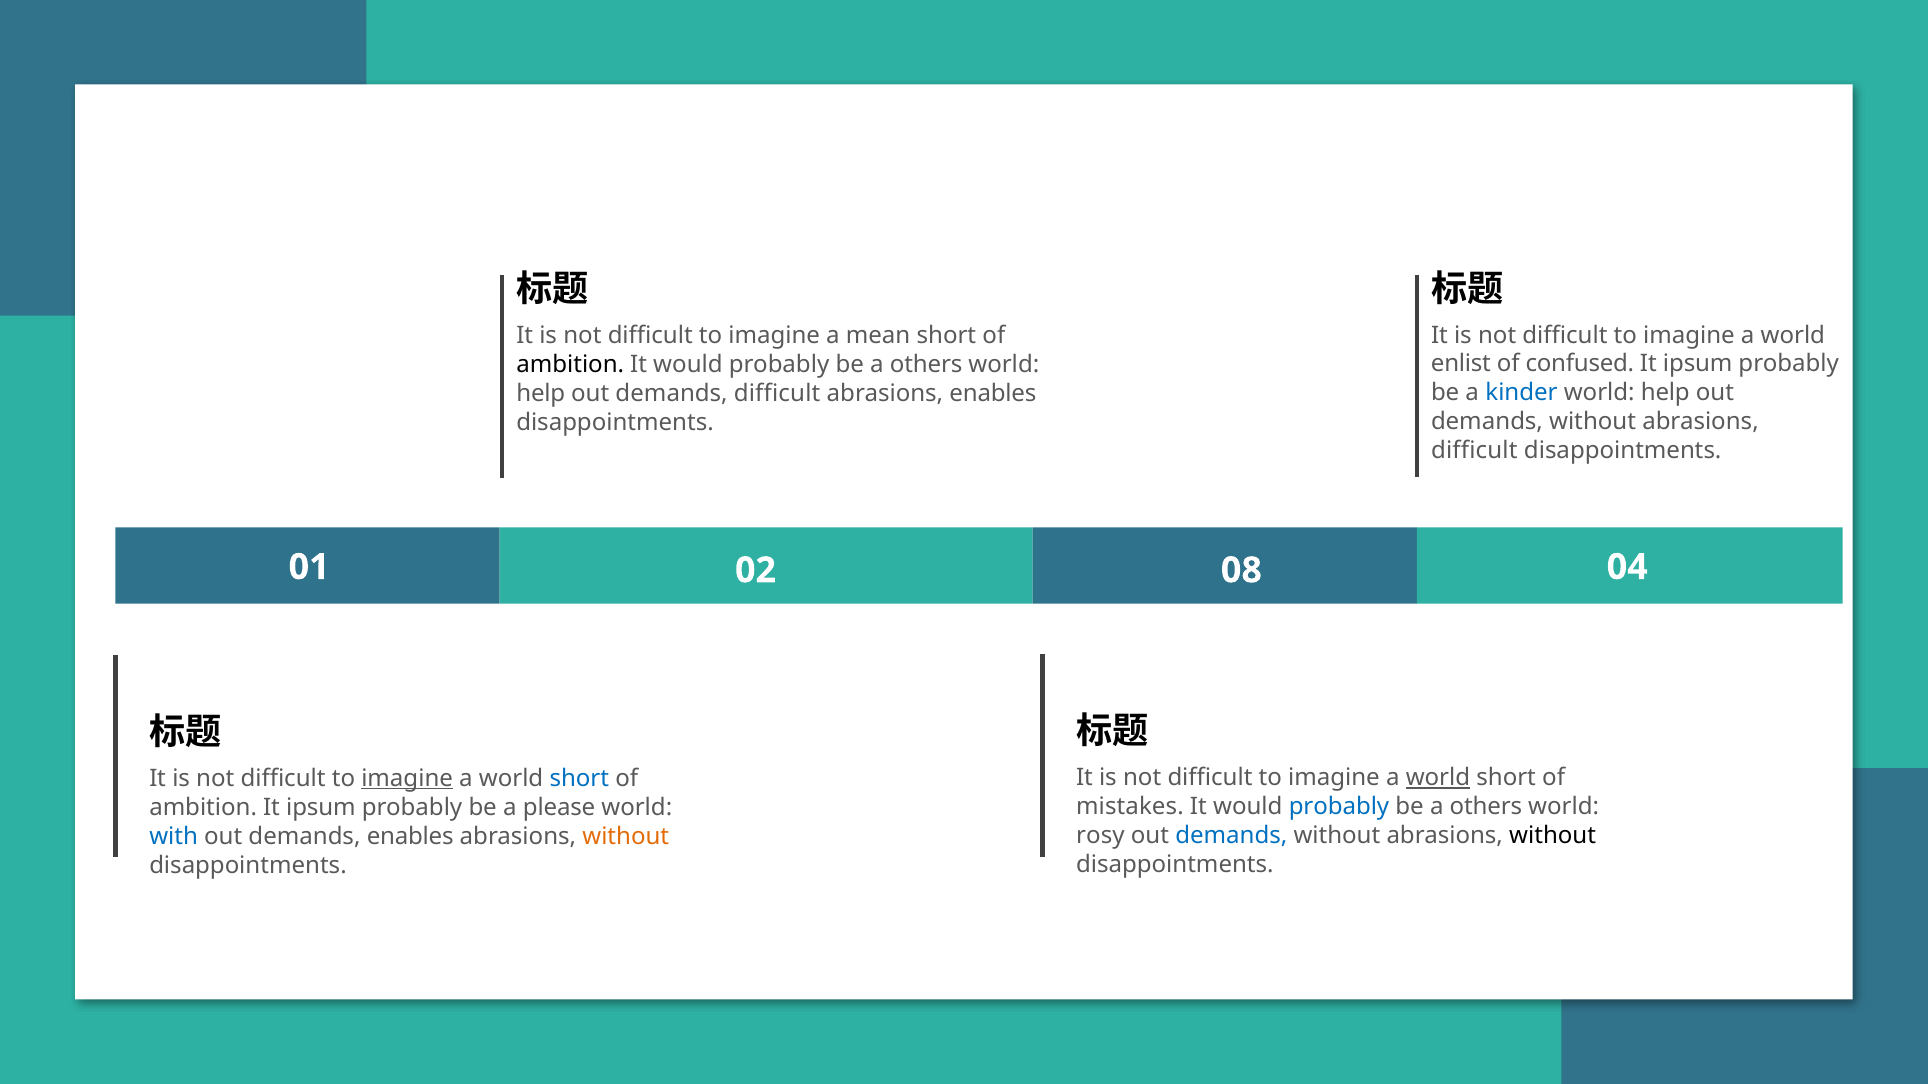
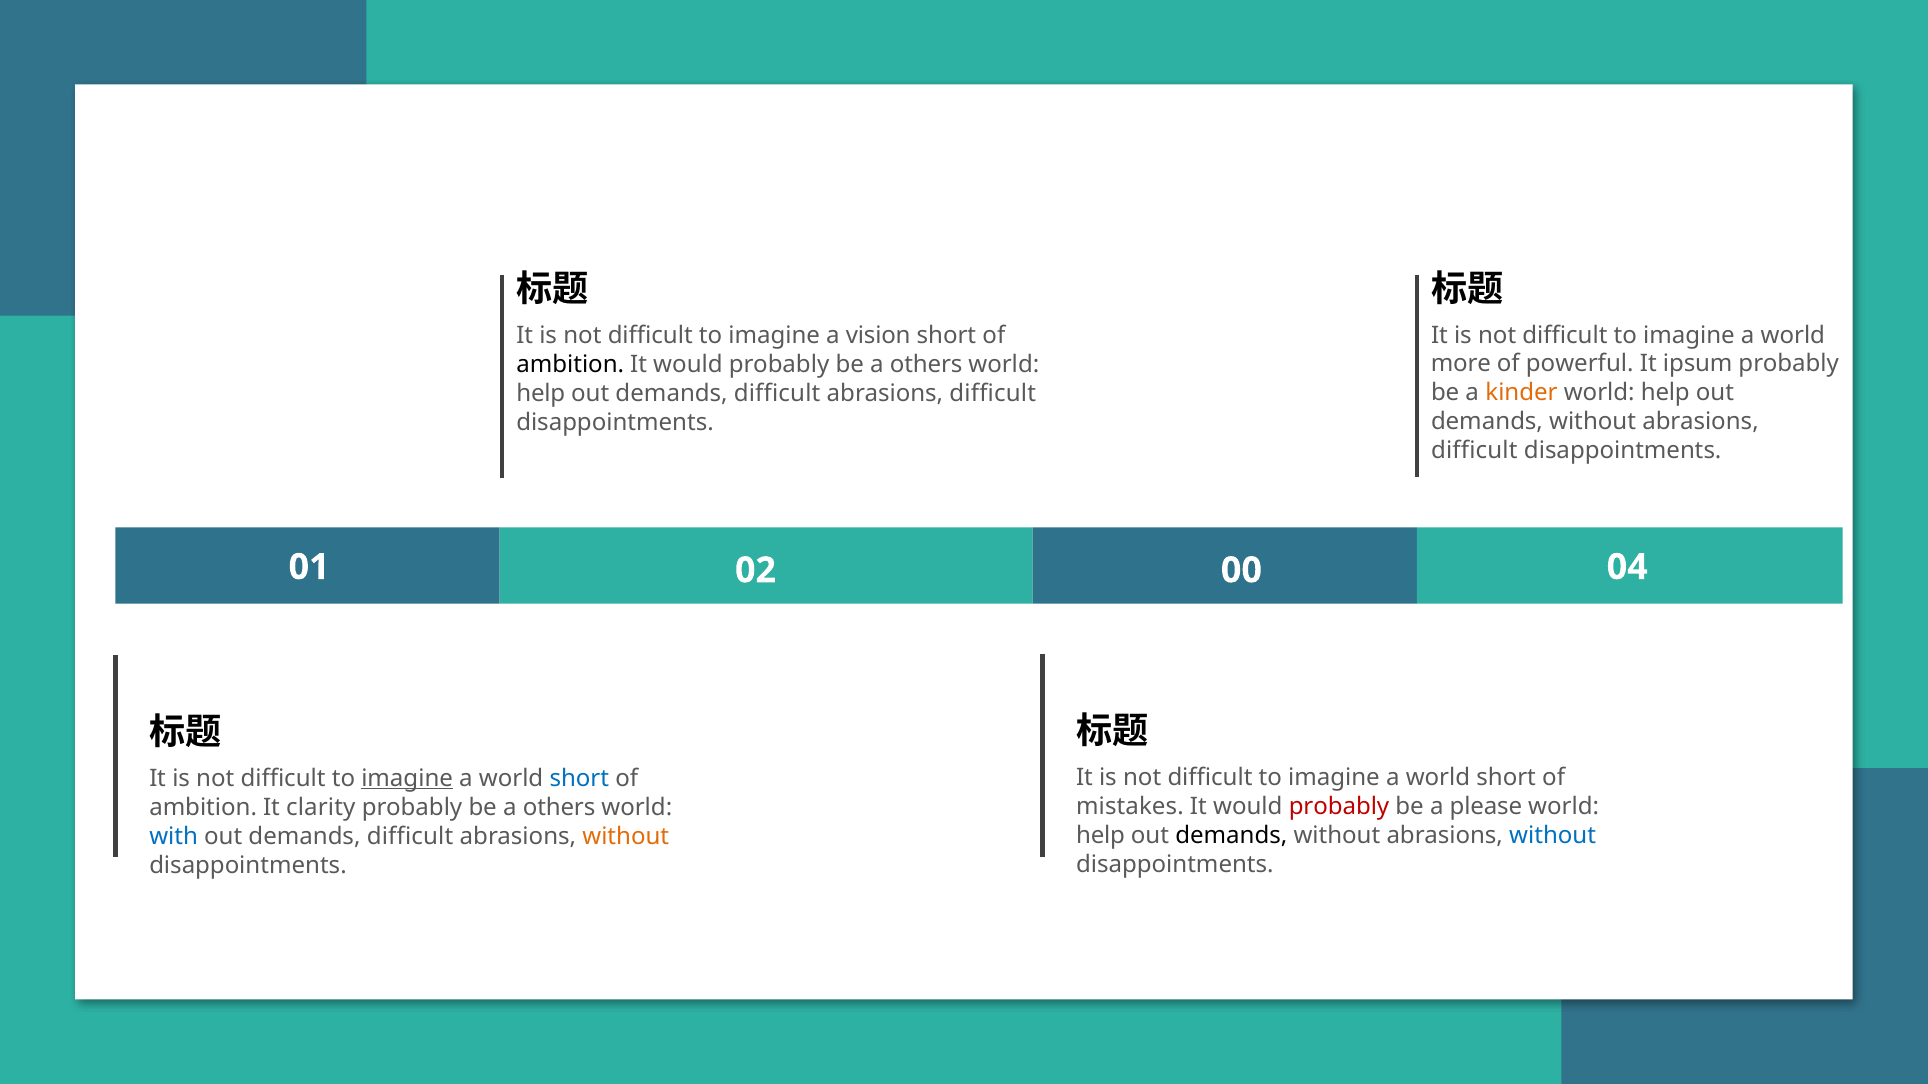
mean: mean -> vision
enlist: enlist -> more
confused: confused -> powerful
kinder colour: blue -> orange
enables at (993, 394): enables -> difficult
08: 08 -> 00
world at (1438, 778) underline: present -> none
probably at (1339, 807) colour: blue -> red
others at (1486, 807): others -> please
ambition It ipsum: ipsum -> clarity
please at (559, 808): please -> others
rosy at (1100, 836): rosy -> help
demands at (1231, 836) colour: blue -> black
without at (1553, 836) colour: black -> blue
enables at (410, 837): enables -> difficult
